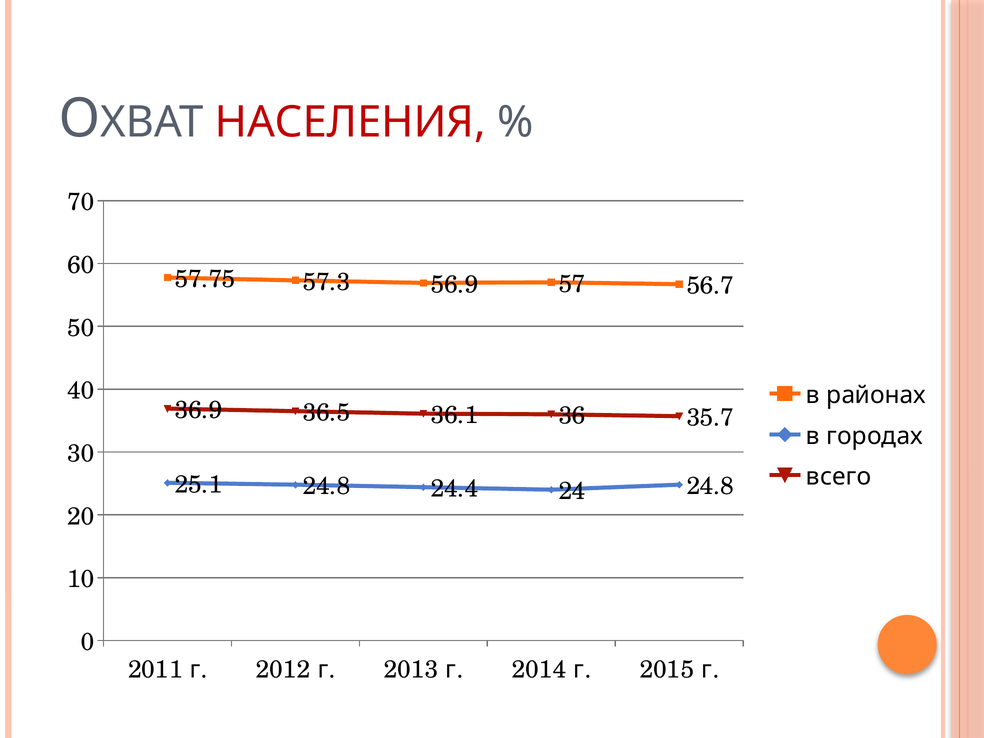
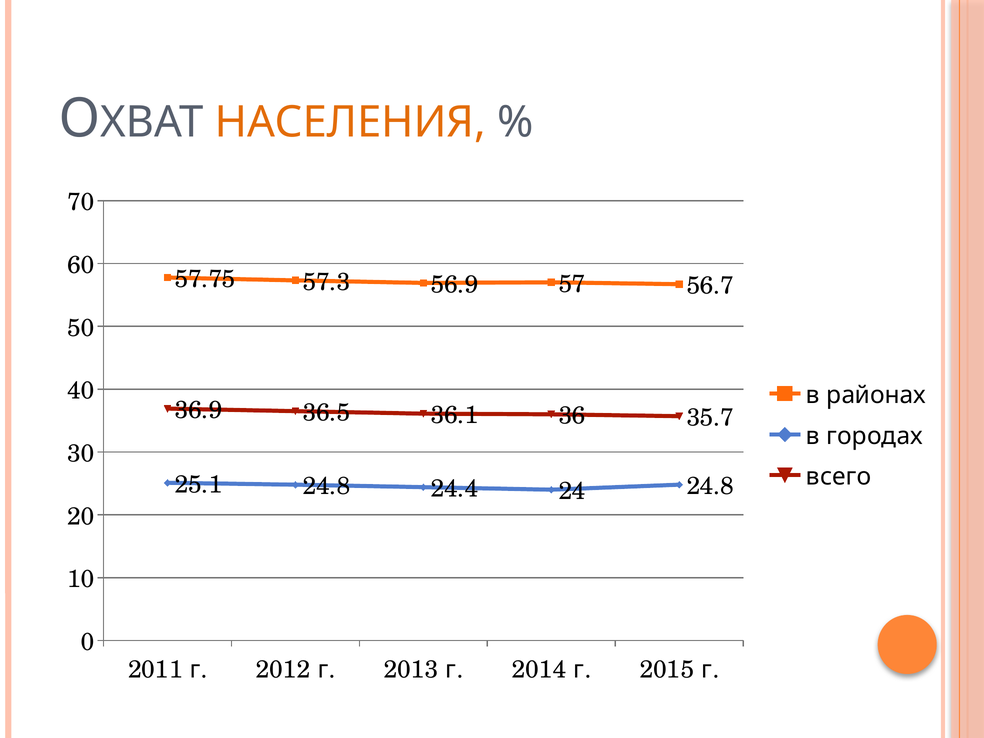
НАСЕЛЕНИЯ colour: red -> orange
